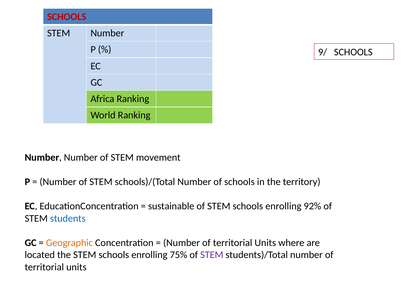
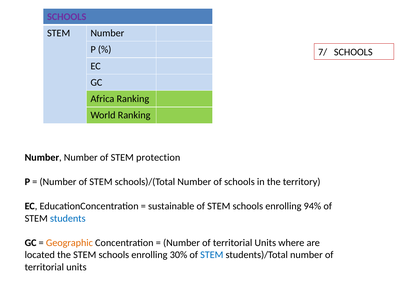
SCHOOLS at (67, 17) colour: red -> purple
9/: 9/ -> 7/
movement: movement -> protection
92%: 92% -> 94%
75%: 75% -> 30%
STEM at (212, 255) colour: purple -> blue
